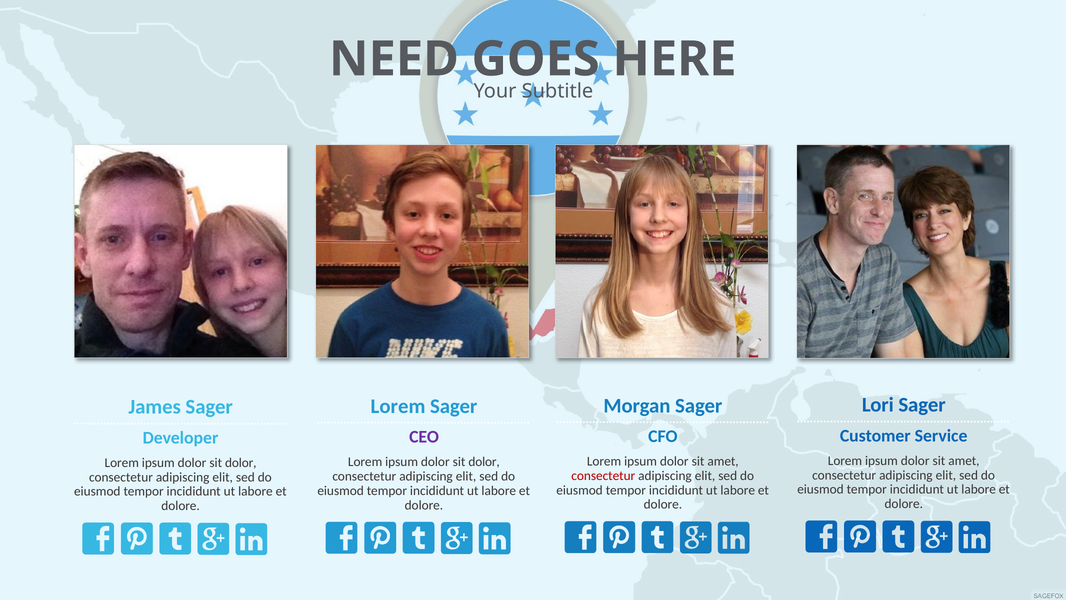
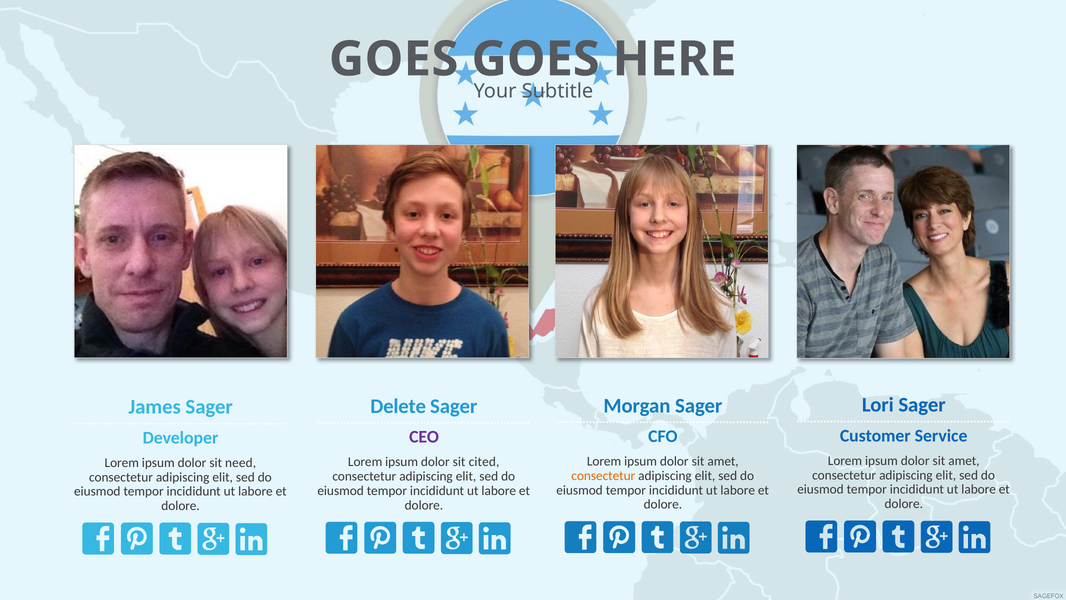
NEED at (394, 59): NEED -> GOES
Lorem at (398, 406): Lorem -> Delete
dolor at (484, 462): dolor -> cited
dolor at (241, 462): dolor -> need
consectetur at (603, 475) colour: red -> orange
